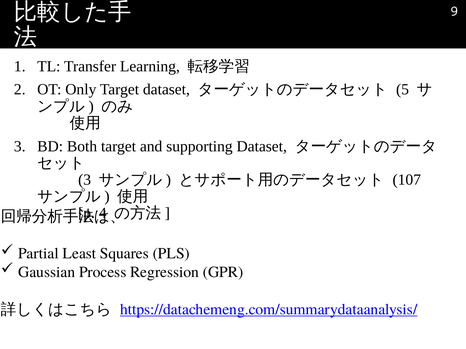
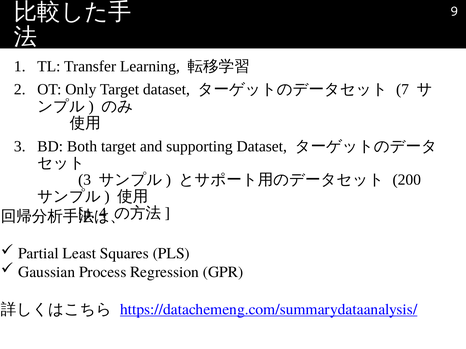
5: 5 -> 7
107: 107 -> 200
